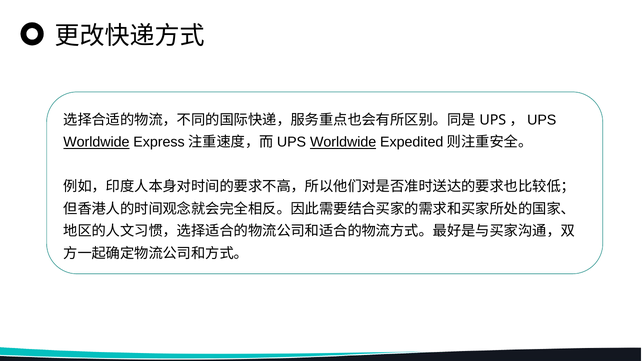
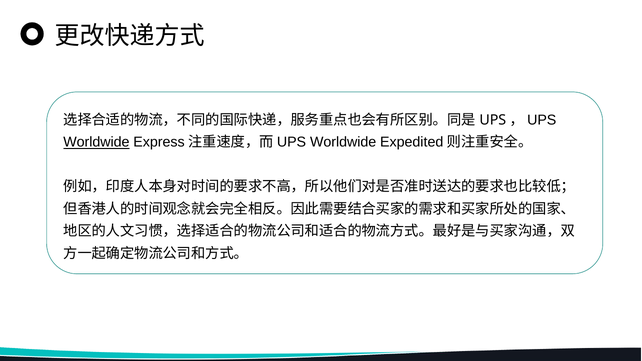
Worldwide at (343, 142) underline: present -> none
